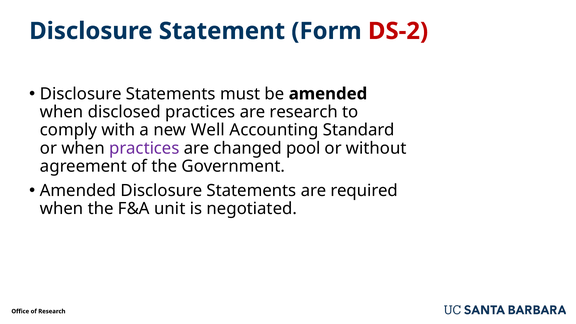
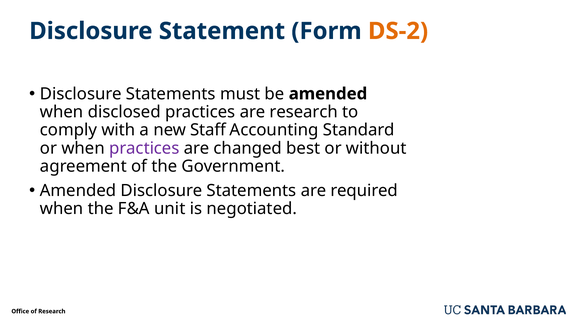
DS-2 colour: red -> orange
Well: Well -> Staff
pool: pool -> best
